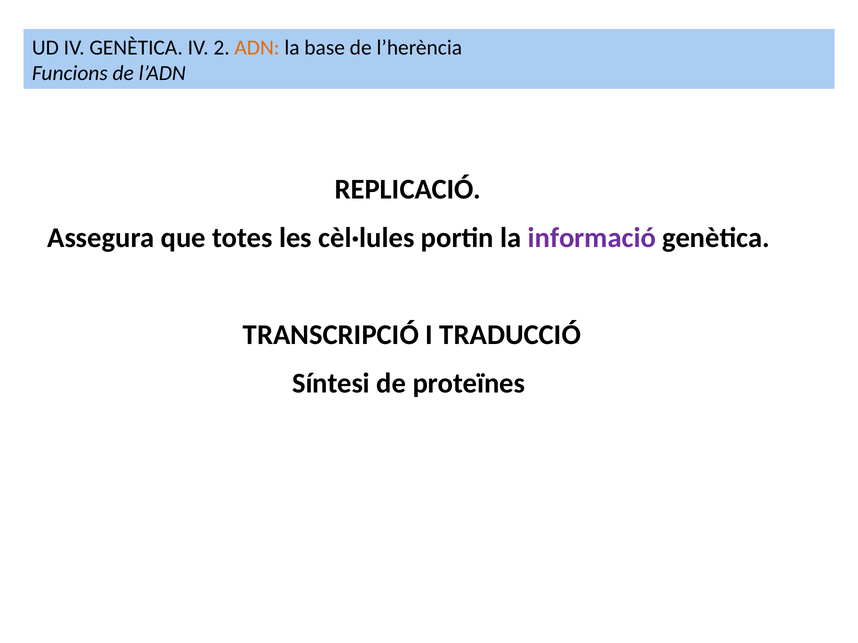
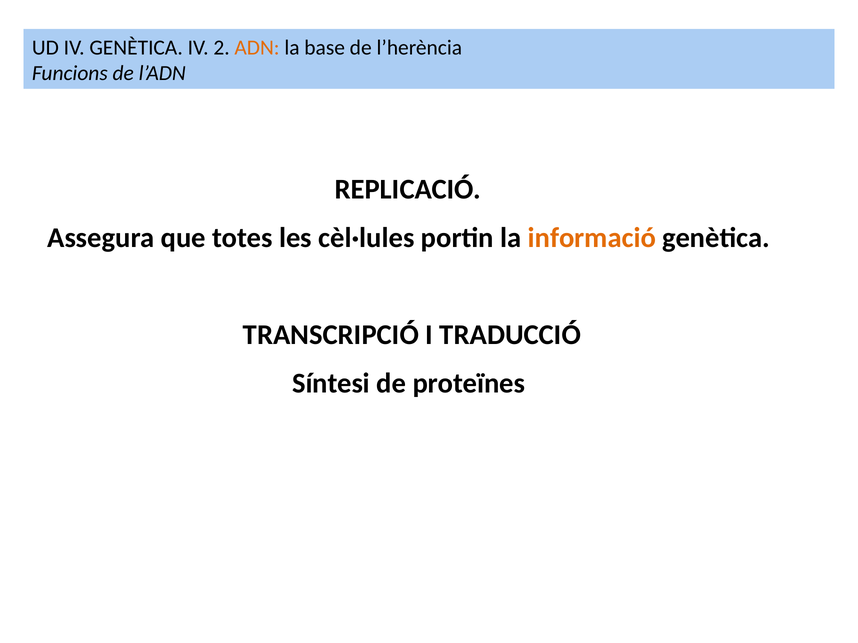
informació colour: purple -> orange
